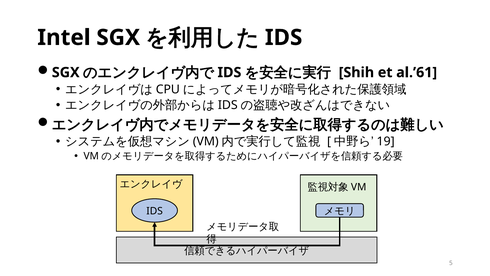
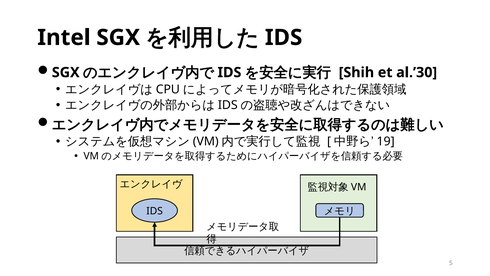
al.’61: al.’61 -> al.’30
